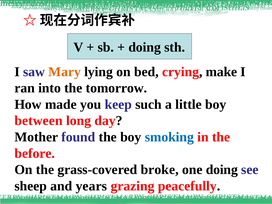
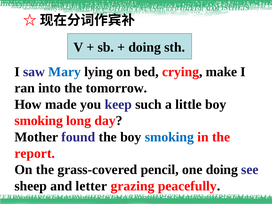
Mary colour: orange -> blue
between at (39, 121): between -> smoking
before: before -> report
broke: broke -> pencil
years: years -> letter
